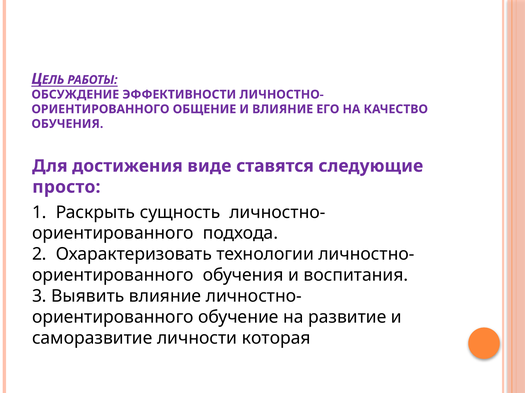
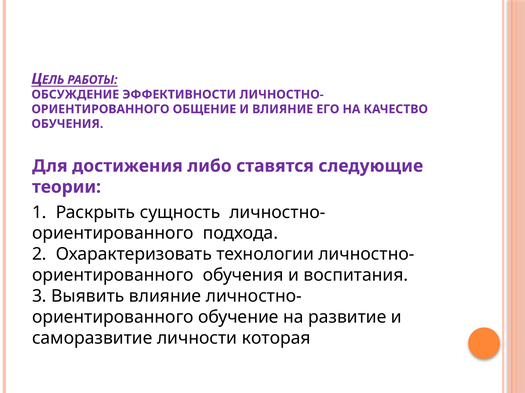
виде: виде -> либо
просто: просто -> теории
